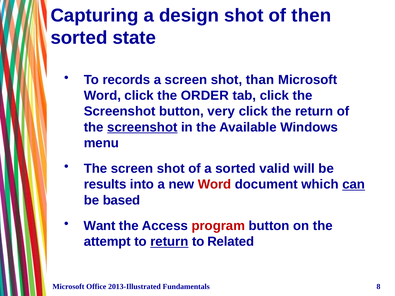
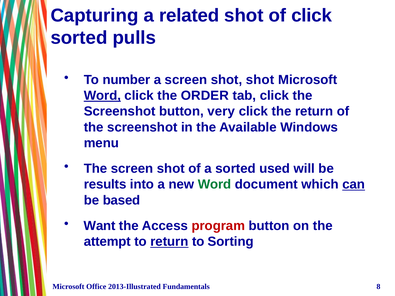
design: design -> related
of then: then -> click
state: state -> pulls
records: records -> number
shot than: than -> shot
Word at (102, 96) underline: none -> present
screenshot at (142, 127) underline: present -> none
valid: valid -> used
Word at (215, 185) colour: red -> green
Related: Related -> Sorting
